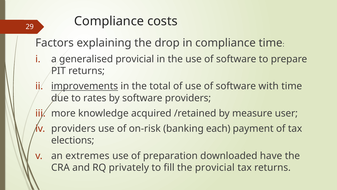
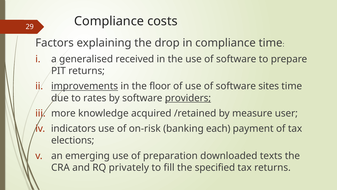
generalised provicial: provicial -> received
total: total -> floor
with: with -> sites
providers at (188, 98) underline: none -> present
providers at (73, 128): providers -> indicators
extremes: extremes -> emerging
have: have -> texts
the provicial: provicial -> specified
